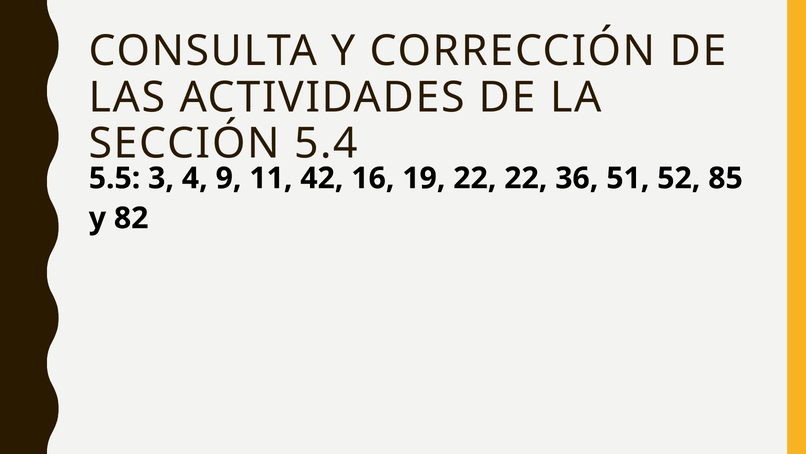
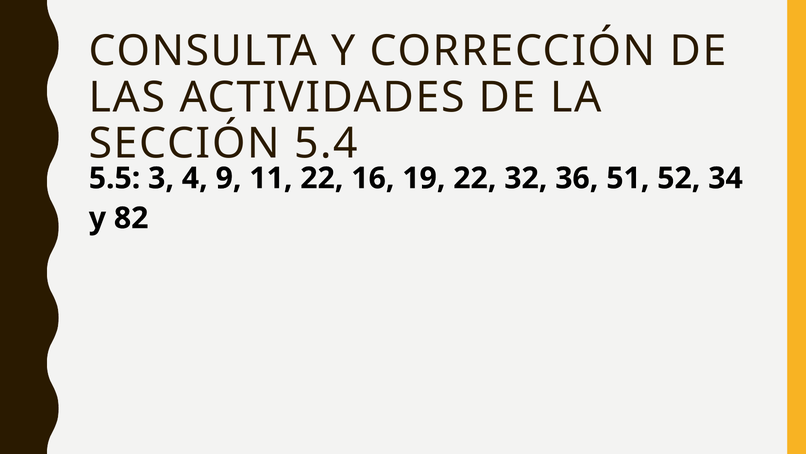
11 42: 42 -> 22
22 22: 22 -> 32
85: 85 -> 34
